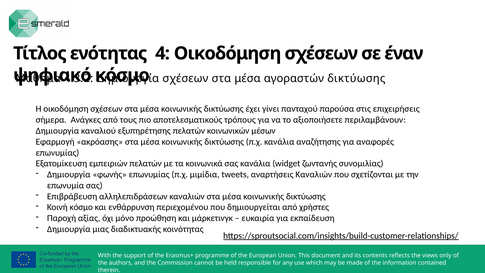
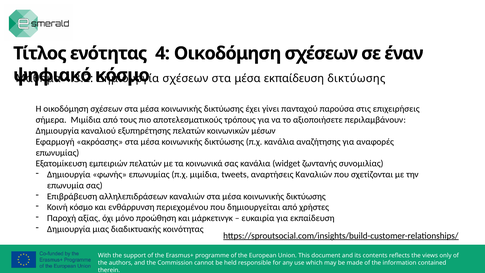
μέσα αγοραστών: αγοραστών -> εκπαίδευση
σήμερα Ανάγκες: Ανάγκες -> Μιμίδια
